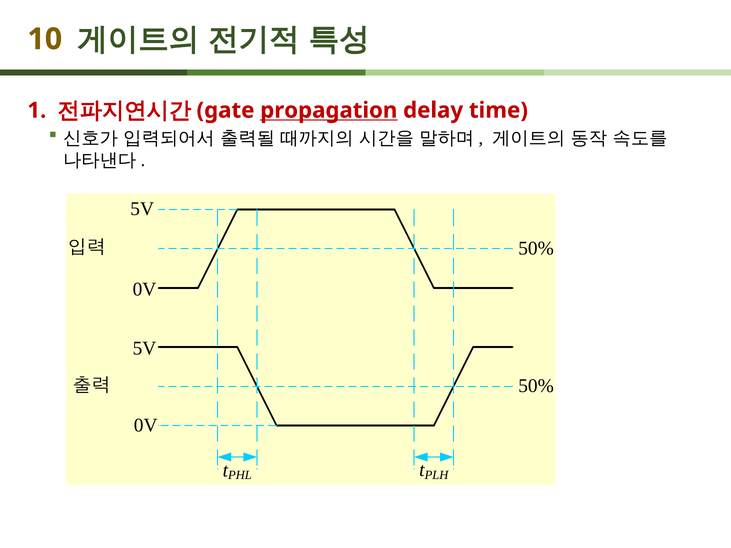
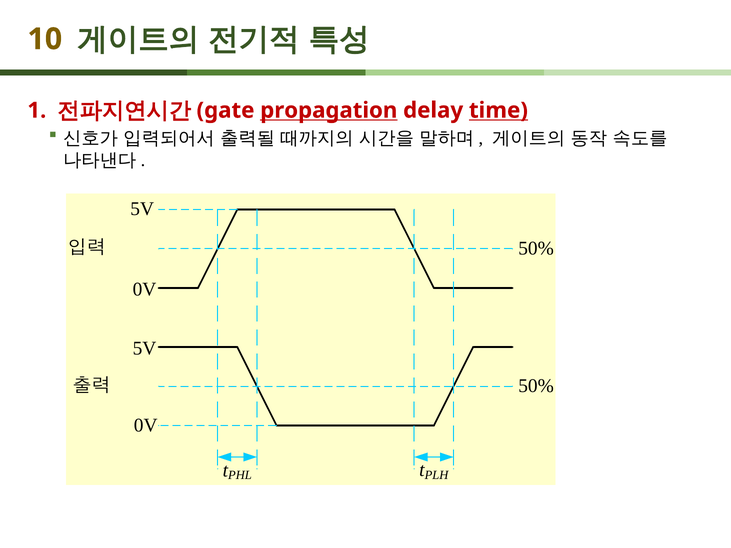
time underline: none -> present
